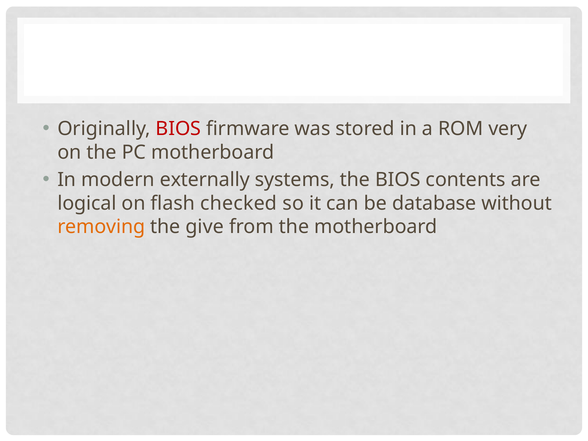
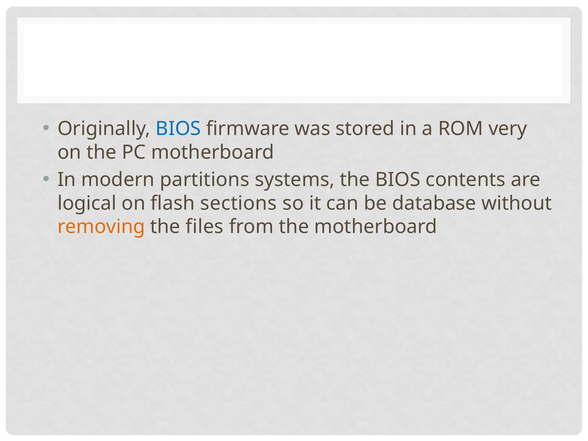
BIOS at (178, 129) colour: red -> blue
externally: externally -> partitions
checked: checked -> sections
give: give -> files
